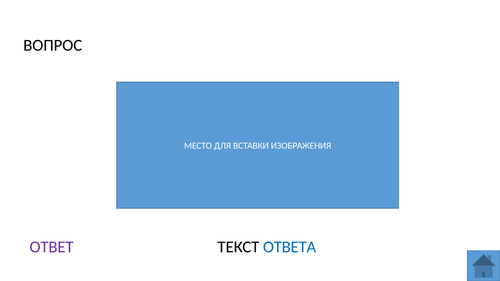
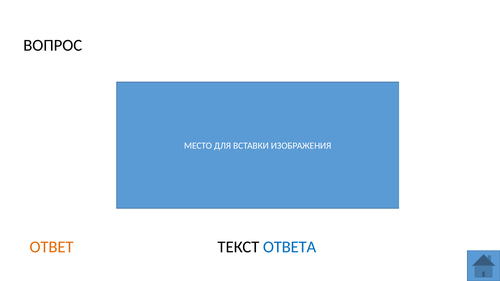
ОТВЕТ colour: purple -> orange
